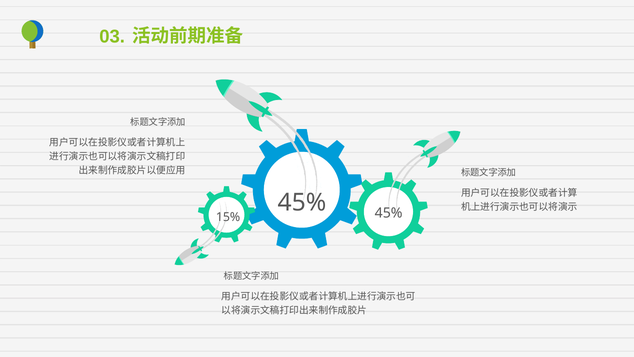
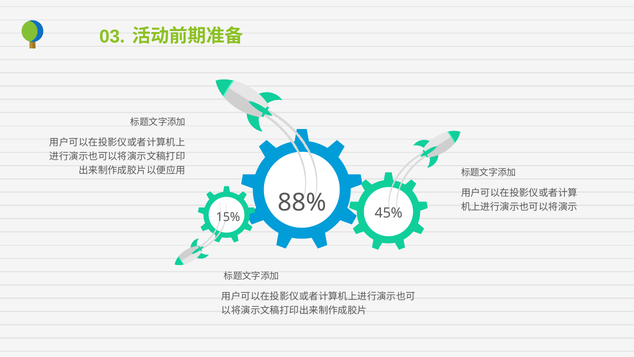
45% at (302, 203): 45% -> 88%
